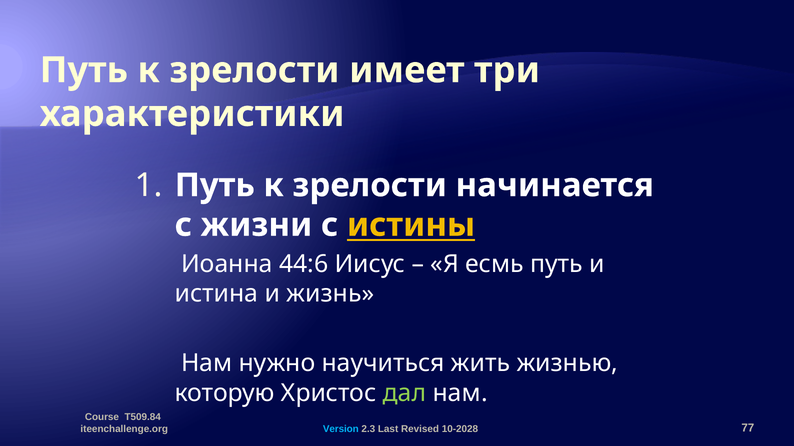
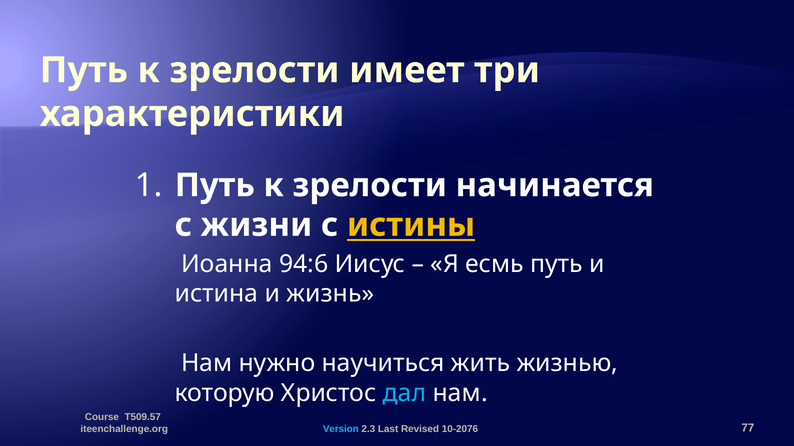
44:6: 44:6 -> 94:6
дал colour: light green -> light blue
T509.84: T509.84 -> T509.57
10-2028: 10-2028 -> 10-2076
